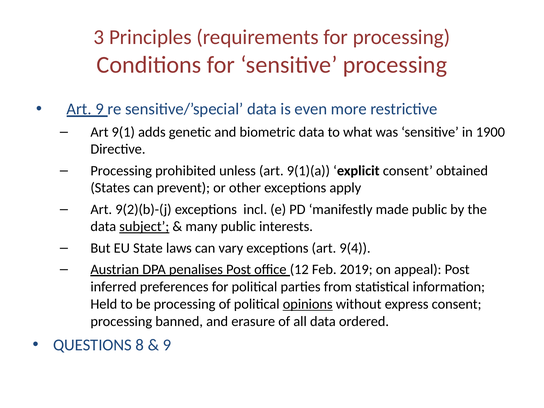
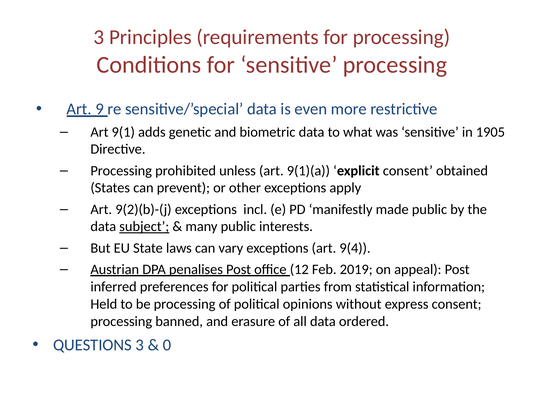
1900: 1900 -> 1905
opinions underline: present -> none
QUESTIONS 8: 8 -> 3
9 at (167, 345): 9 -> 0
